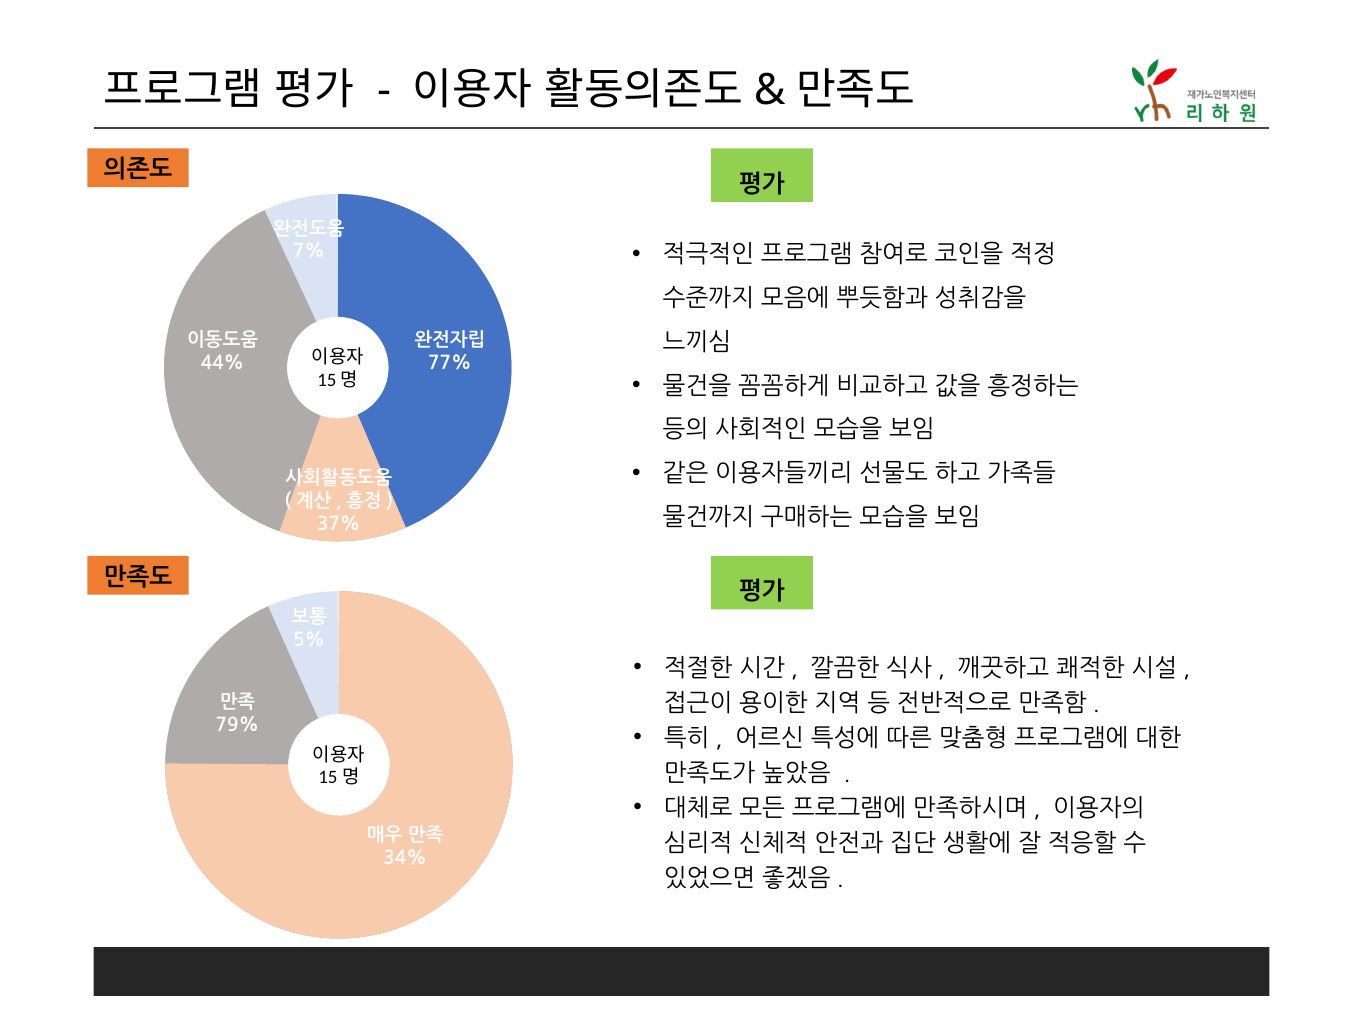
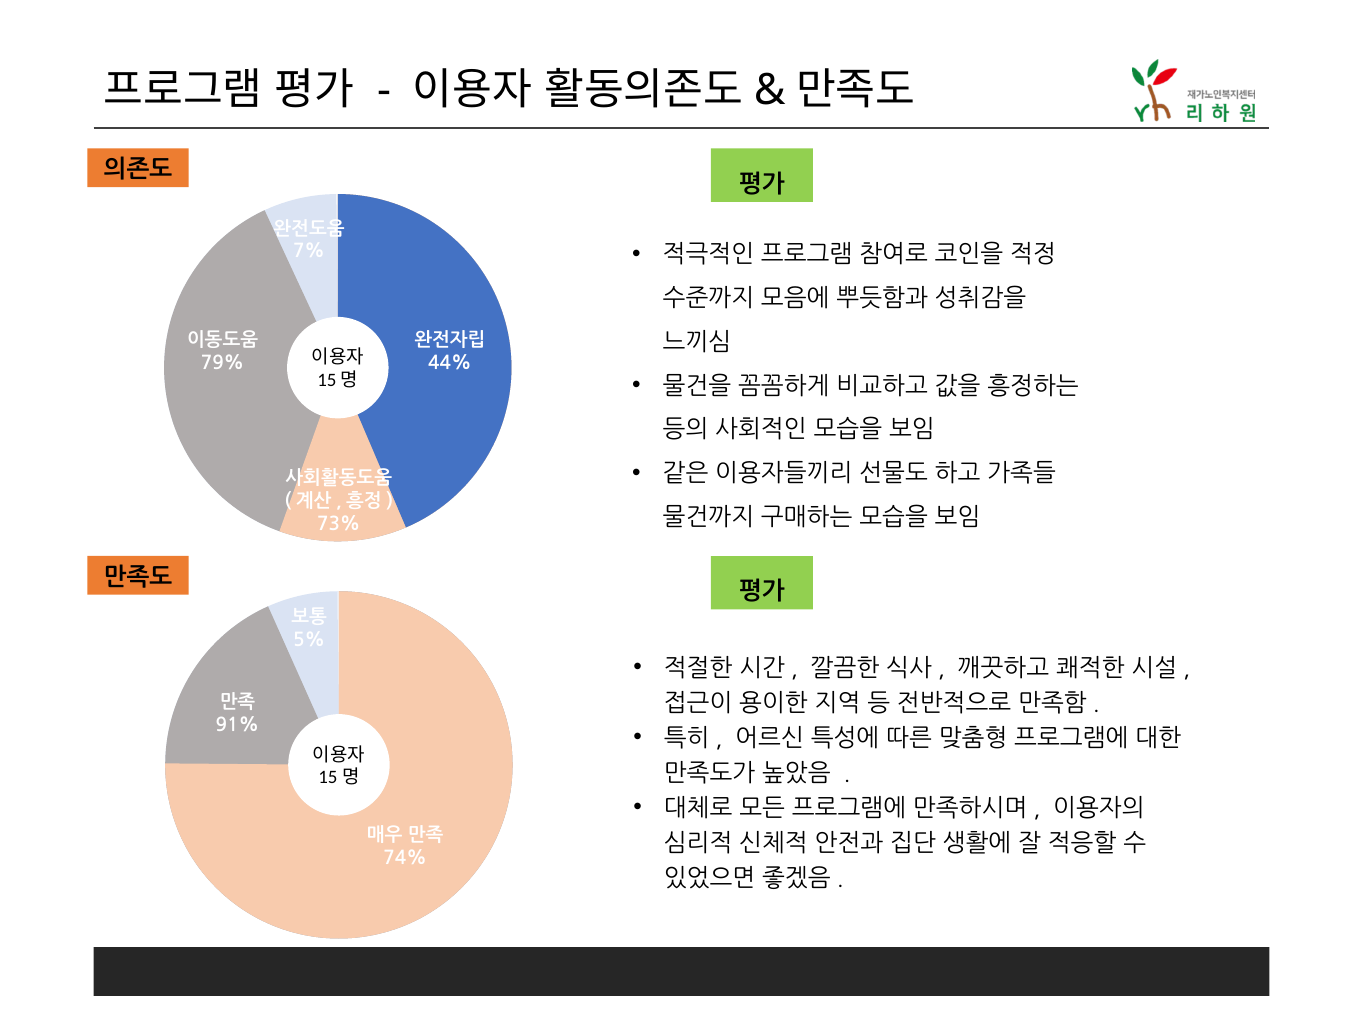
44%: 44% -> 79%
77%: 77% -> 44%
37%: 37% -> 73%
79%: 79% -> 91%
34%: 34% -> 74%
